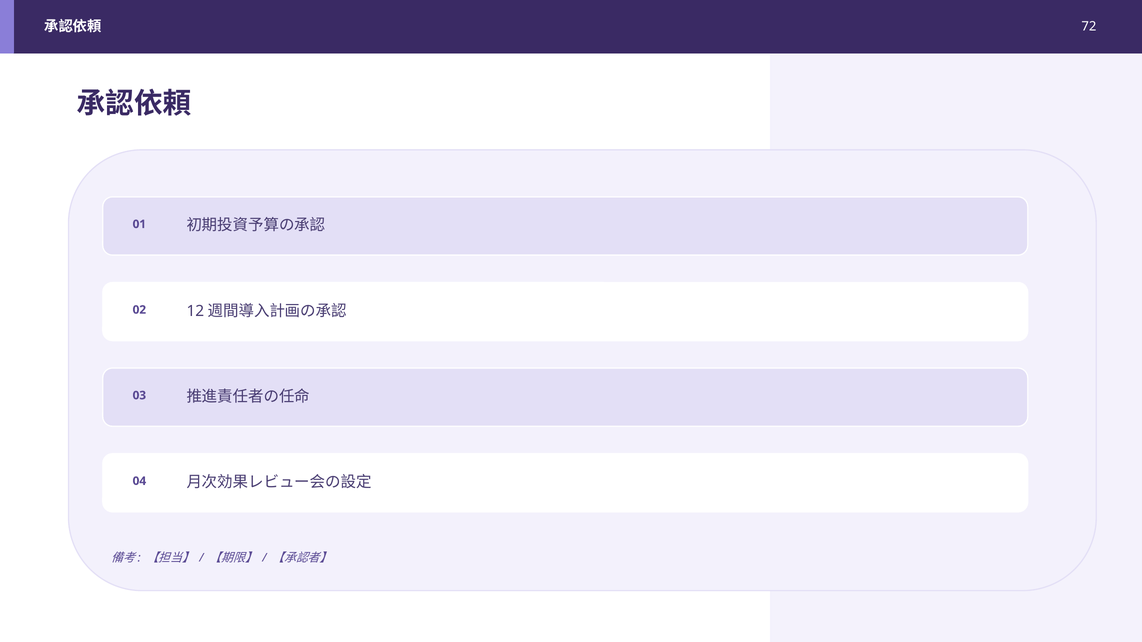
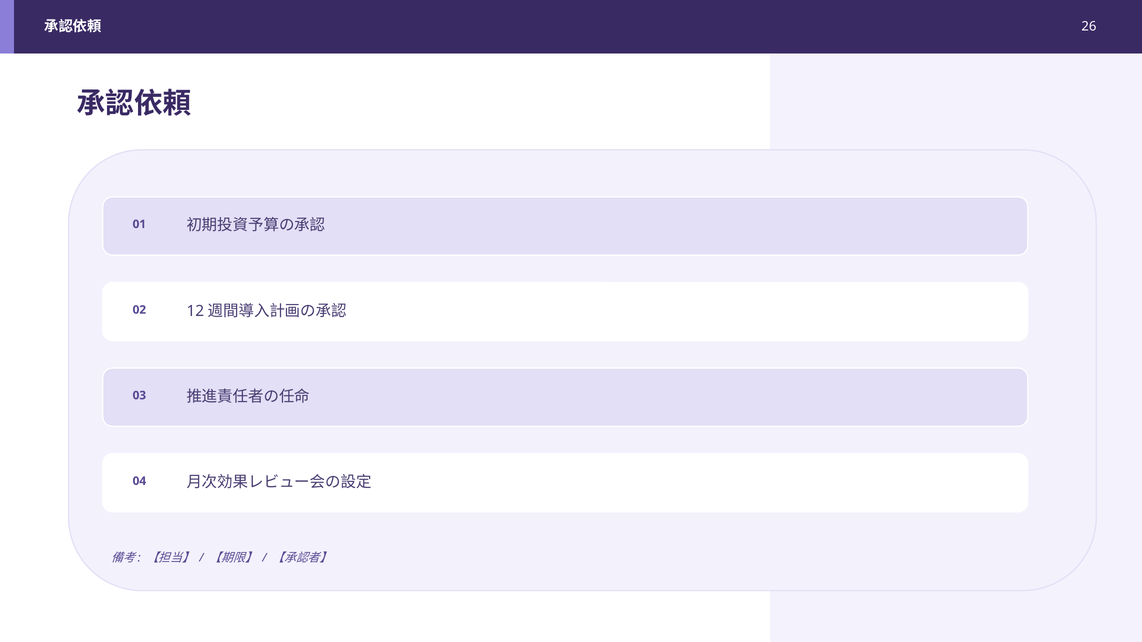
72: 72 -> 26
